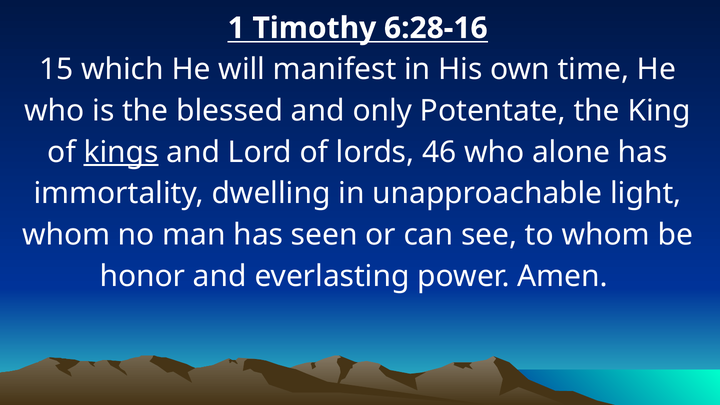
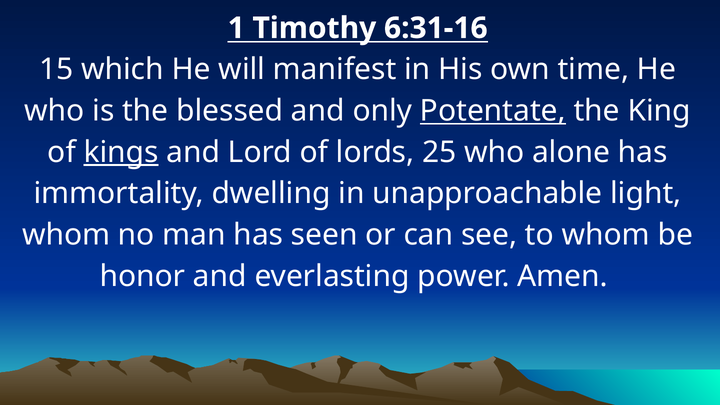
6:28-16: 6:28-16 -> 6:31-16
Potentate underline: none -> present
46: 46 -> 25
